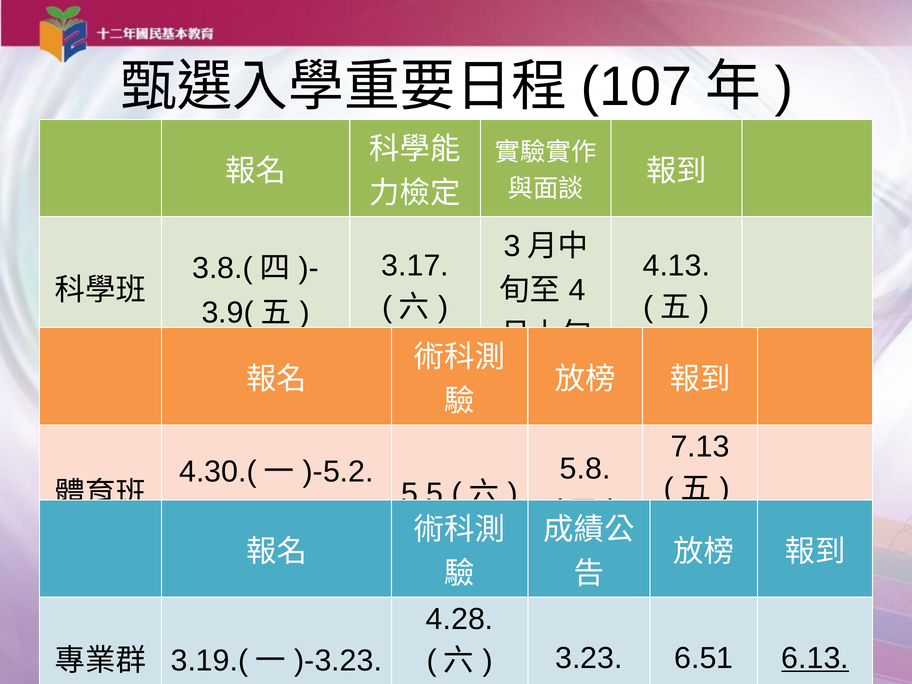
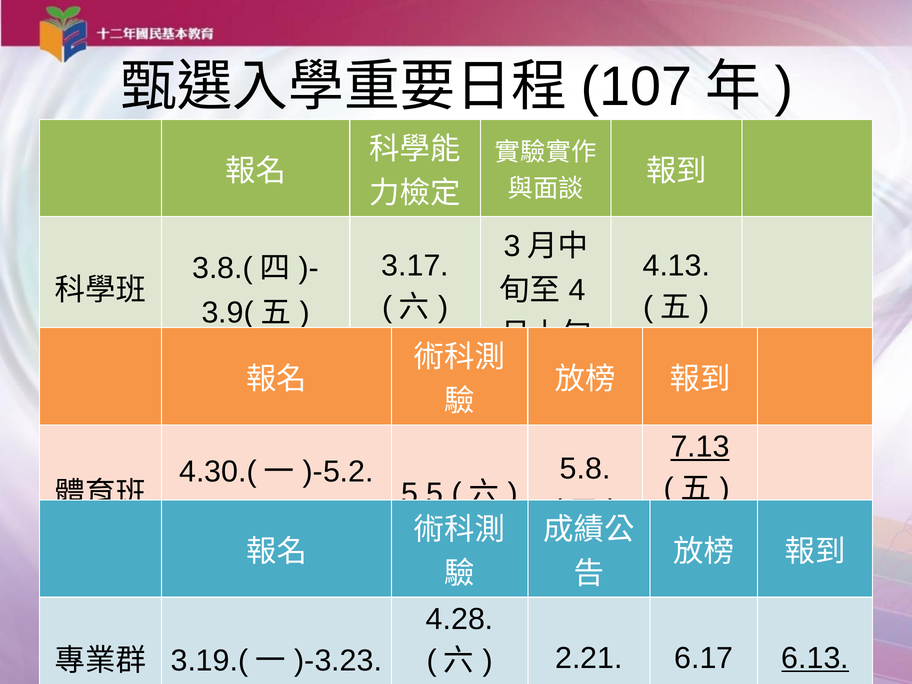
7.13 underline: none -> present
3.23: 3.23 -> 2.21
6.51: 6.51 -> 6.17
